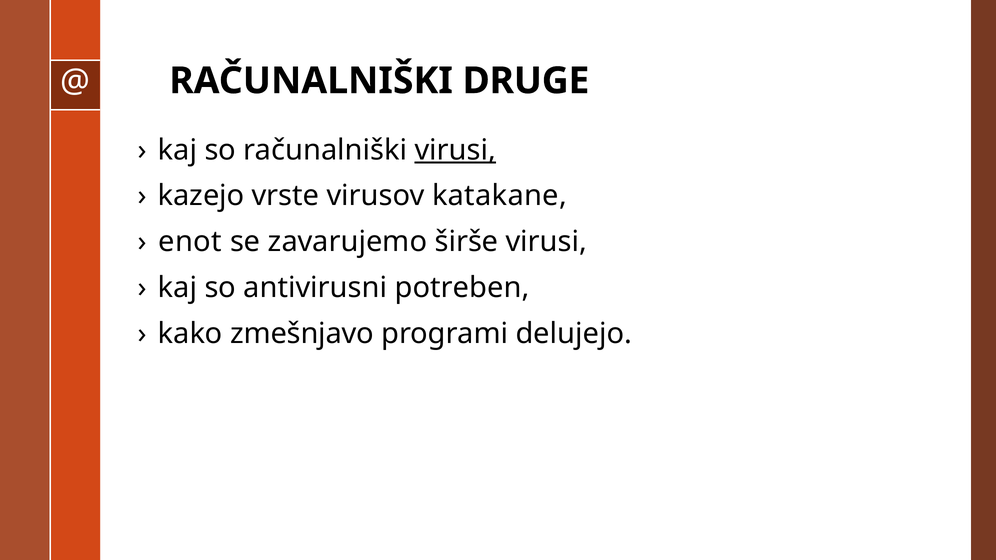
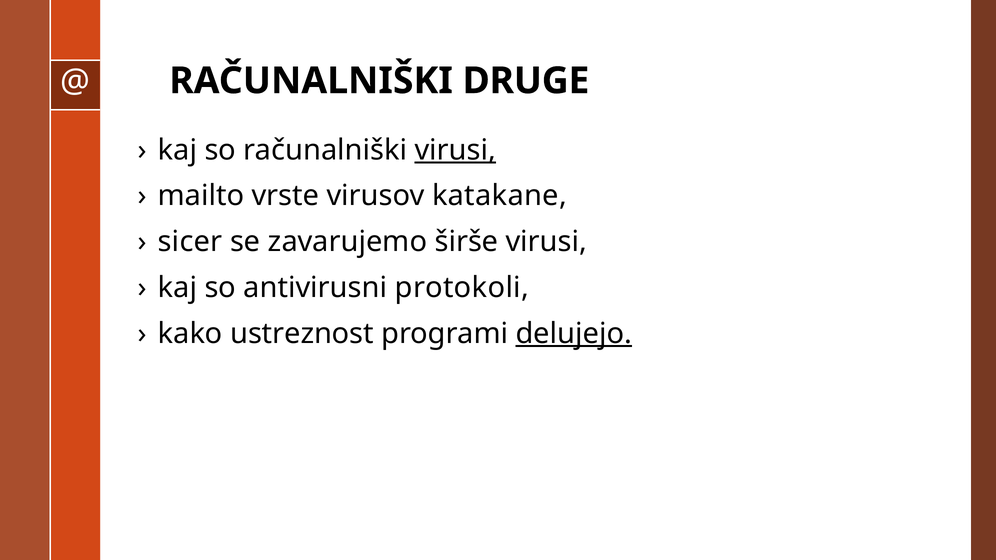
kazejo: kazejo -> mailto
enot: enot -> sicer
potreben: potreben -> protokoli
zmešnjavo: zmešnjavo -> ustreznost
delujejo underline: none -> present
